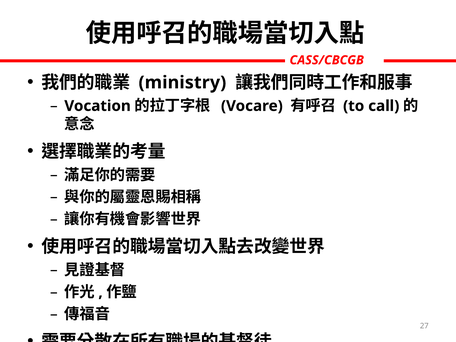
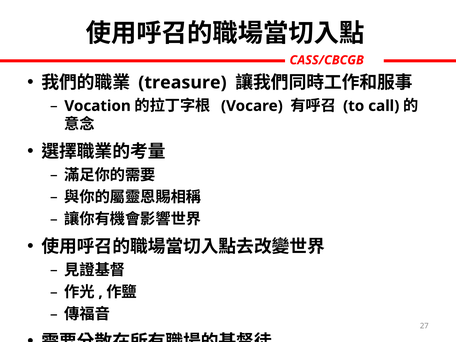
ministry: ministry -> treasure
